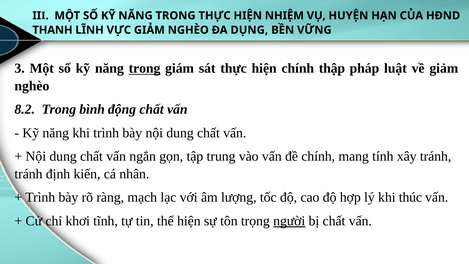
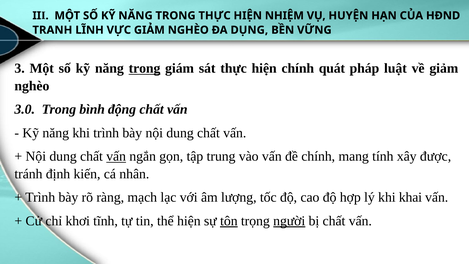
THANH: THANH -> TRANH
thập: thập -> quát
8.2: 8.2 -> 3.0
vấn at (116, 156) underline: none -> present
xây tránh: tránh -> được
thúc: thúc -> khai
tôn underline: none -> present
